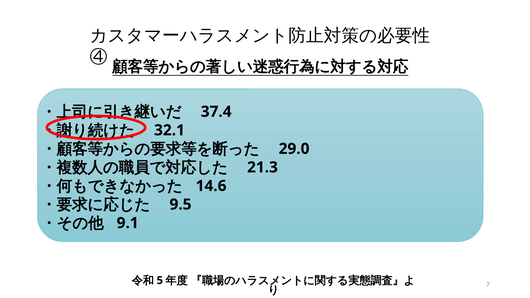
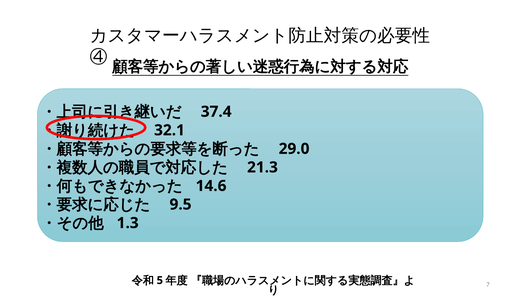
9.1: 9.1 -> 1.3
